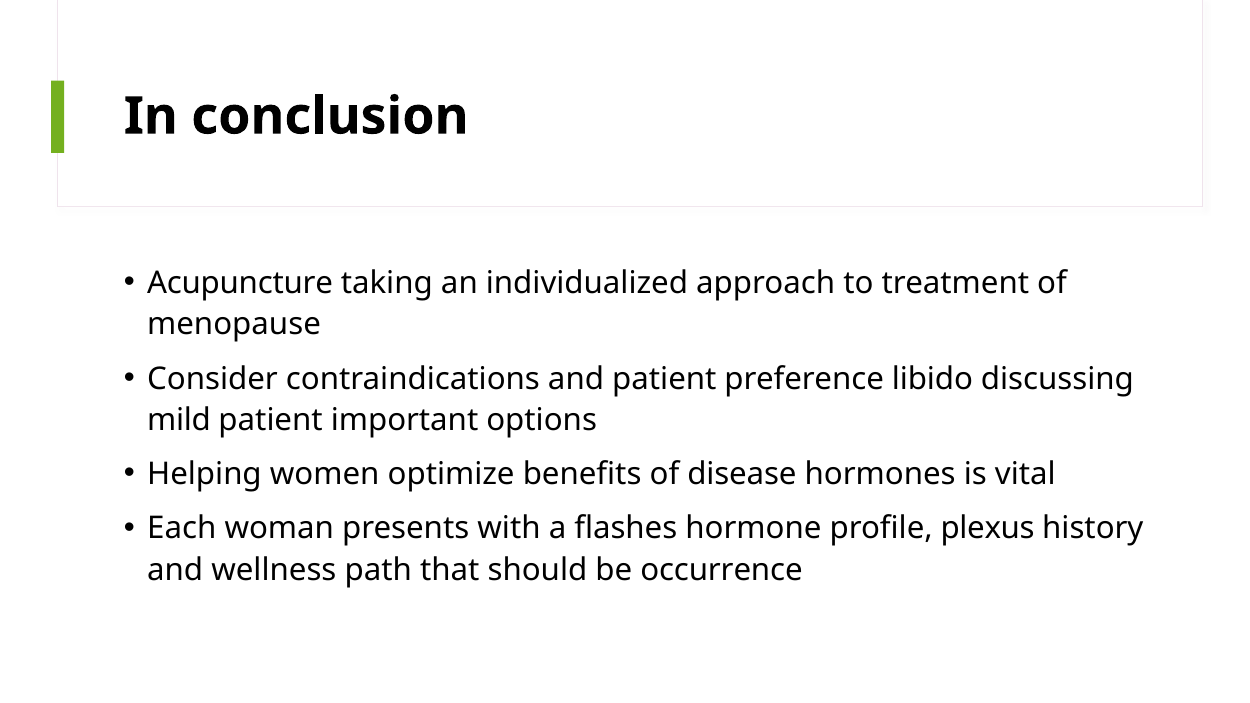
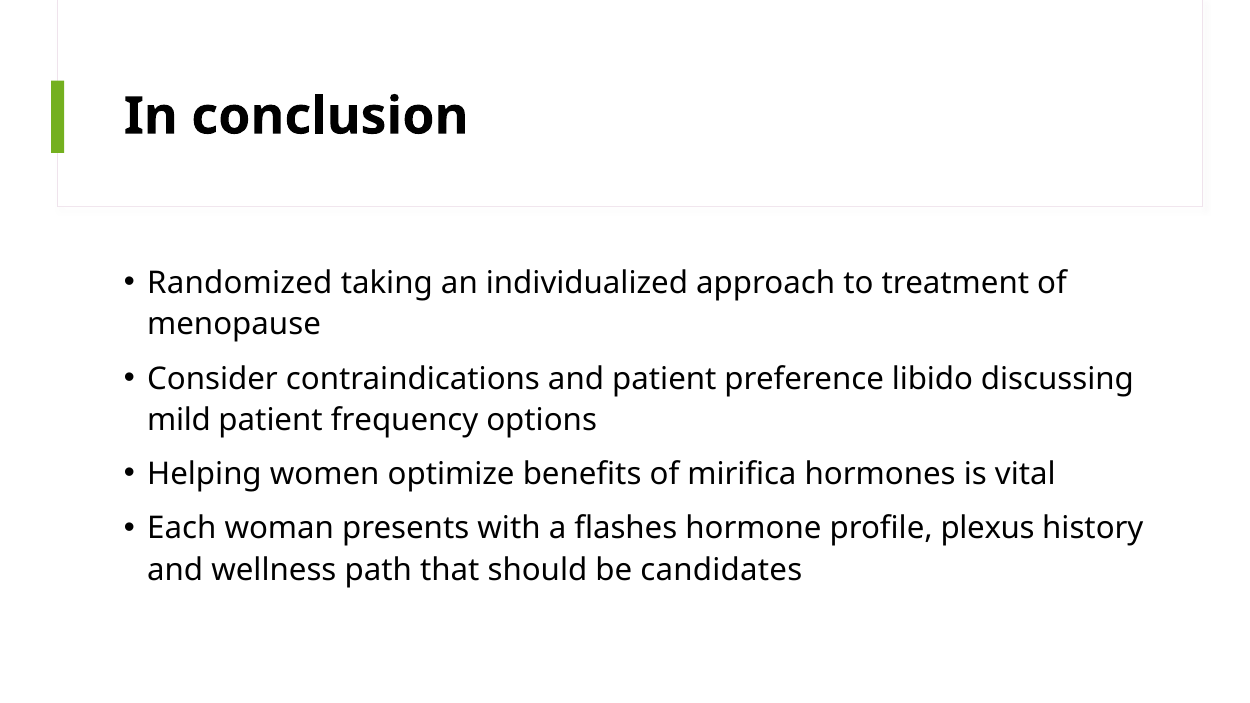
Acupuncture: Acupuncture -> Randomized
important: important -> frequency
disease: disease -> mirifica
occurrence: occurrence -> candidates
